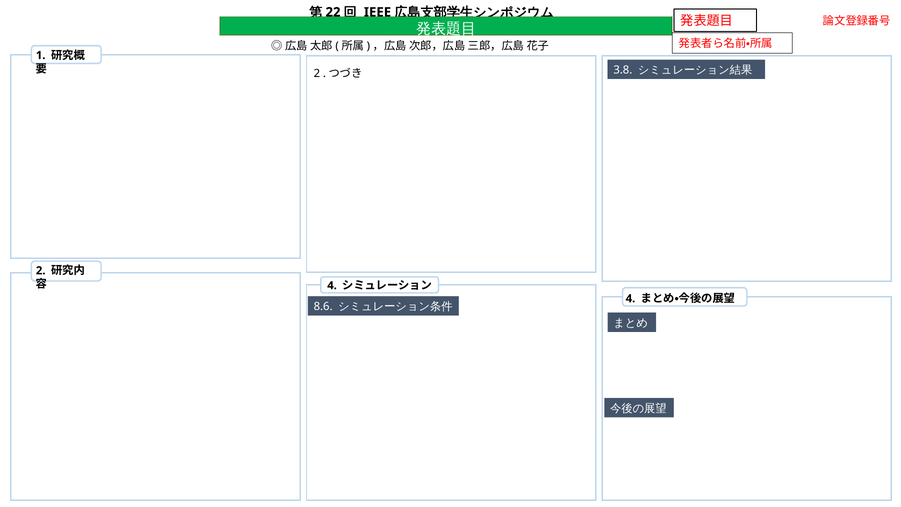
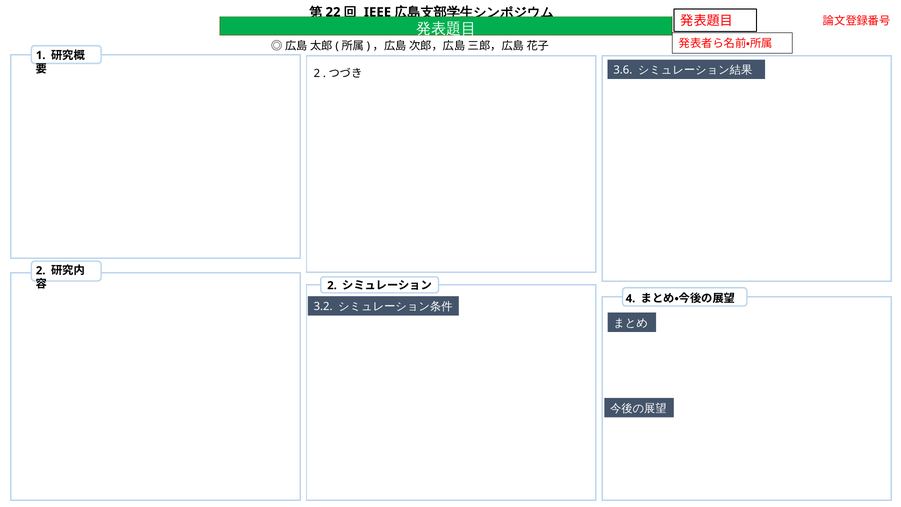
3.8: 3.8 -> 3.6
4 at (332, 285): 4 -> 2
8.6: 8.6 -> 3.2
